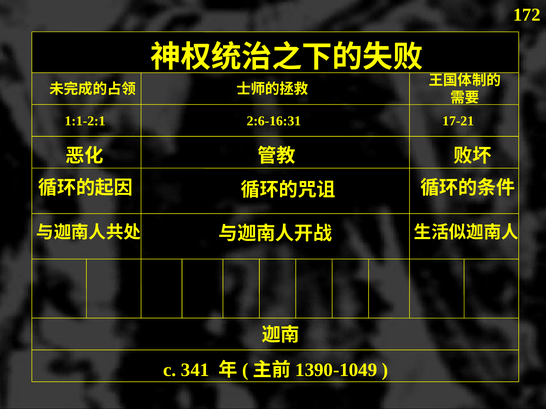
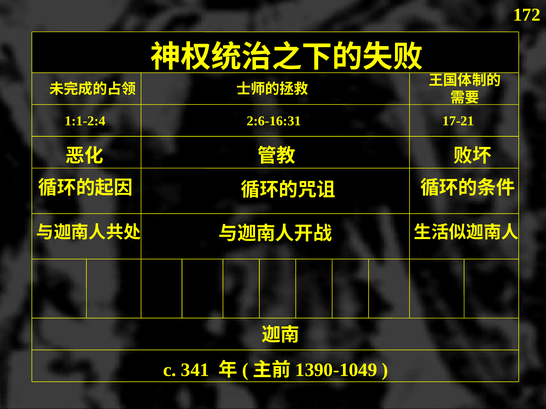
1:1-2:1: 1:1-2:1 -> 1:1-2:4
